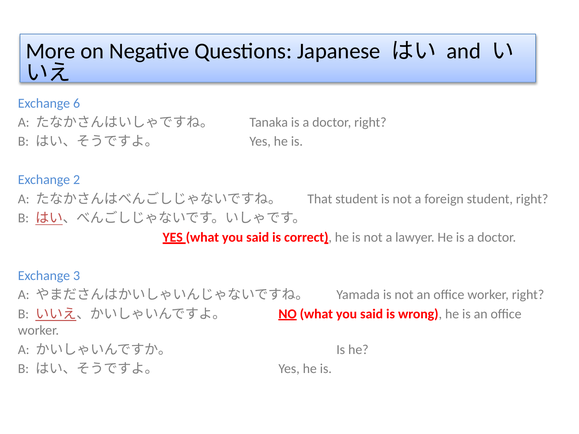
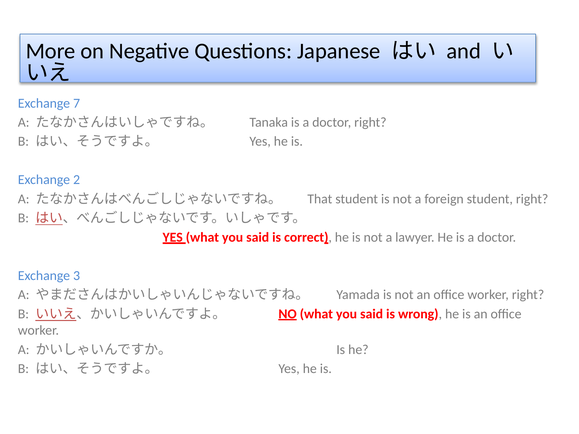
6: 6 -> 7
